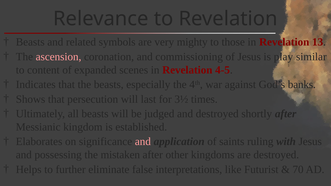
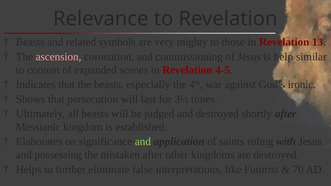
play: play -> help
banks: banks -> ironic
and at (143, 142) colour: pink -> light green
